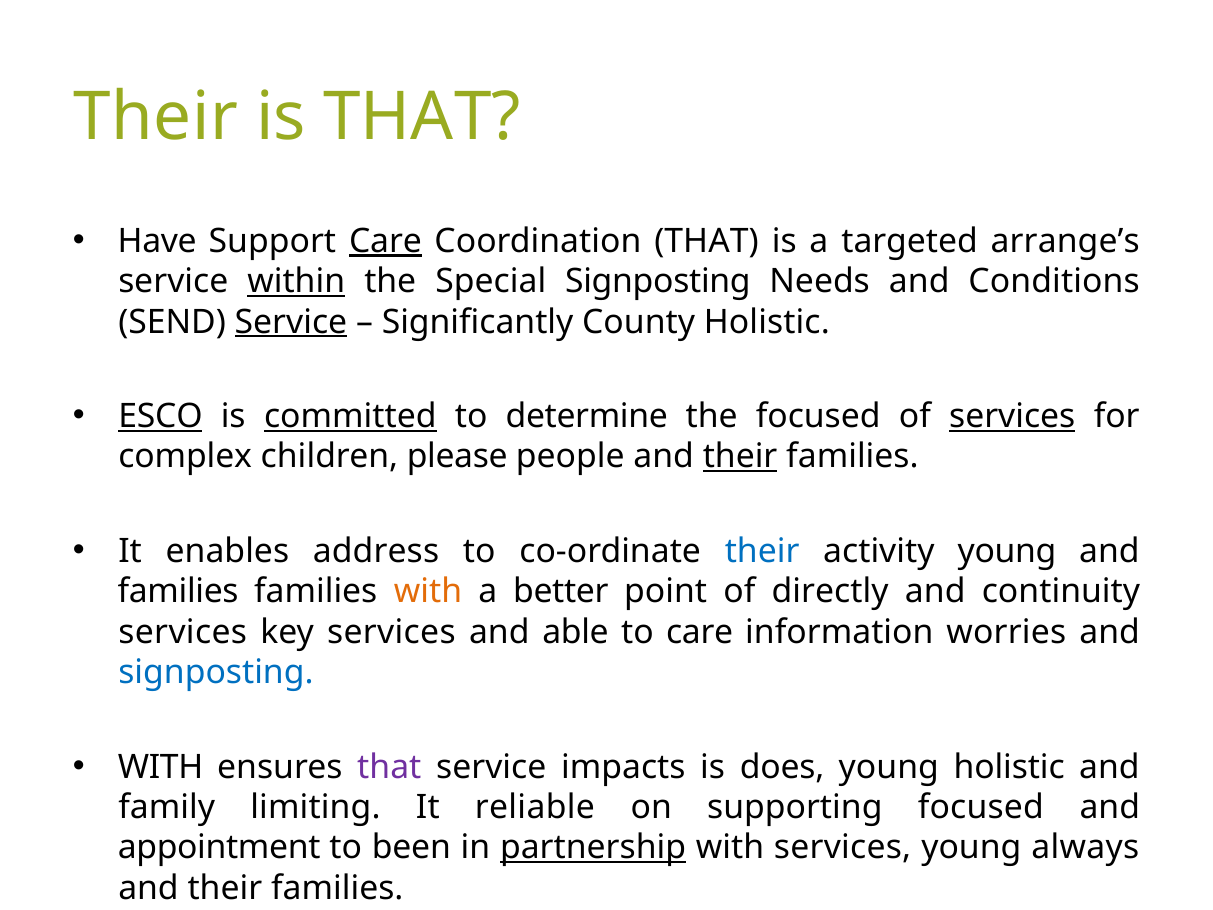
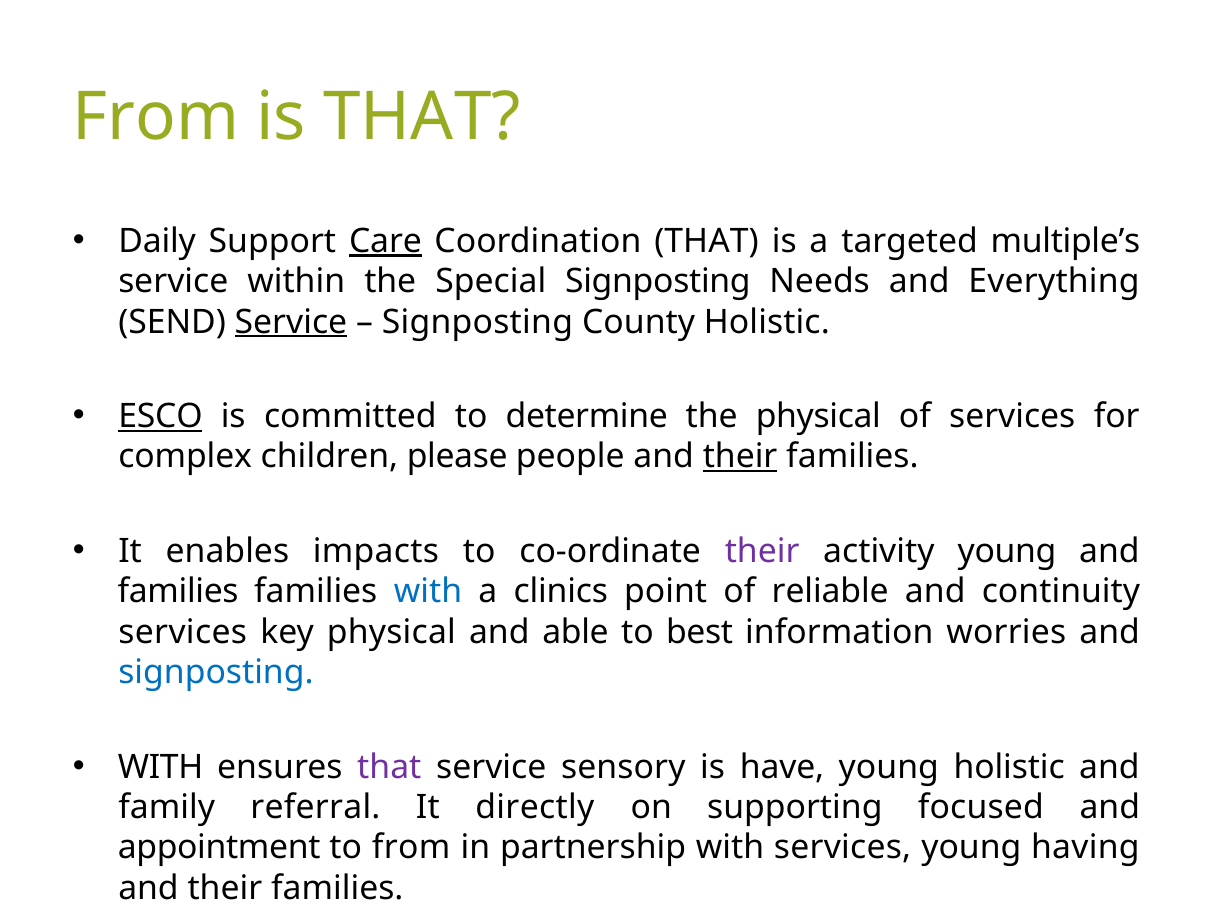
Their at (156, 117): Their -> From
Have: Have -> Daily
arrange’s: arrange’s -> multiple’s
within underline: present -> none
Conditions: Conditions -> Everything
Significantly at (478, 322): Significantly -> Signposting
committed underline: present -> none
the focused: focused -> physical
services at (1012, 416) underline: present -> none
address: address -> impacts
their at (762, 551) colour: blue -> purple
with at (428, 591) colour: orange -> blue
better: better -> clinics
directly: directly -> reliable
key services: services -> physical
to care: care -> best
impacts: impacts -> sensory
does: does -> have
limiting: limiting -> referral
reliable: reliable -> directly
to been: been -> from
partnership underline: present -> none
always: always -> having
